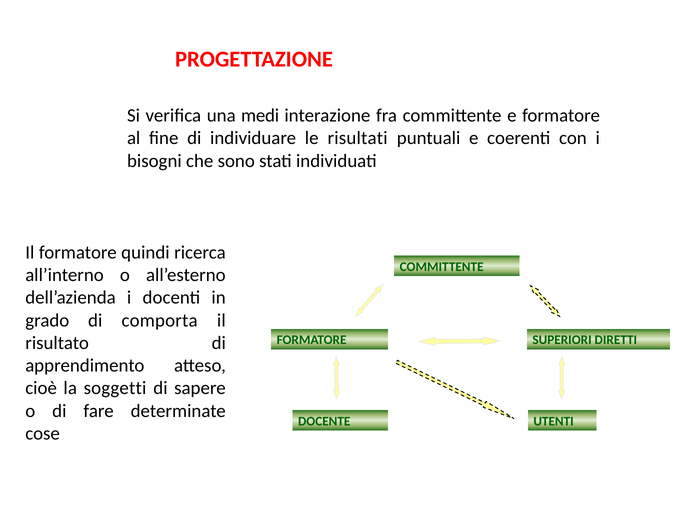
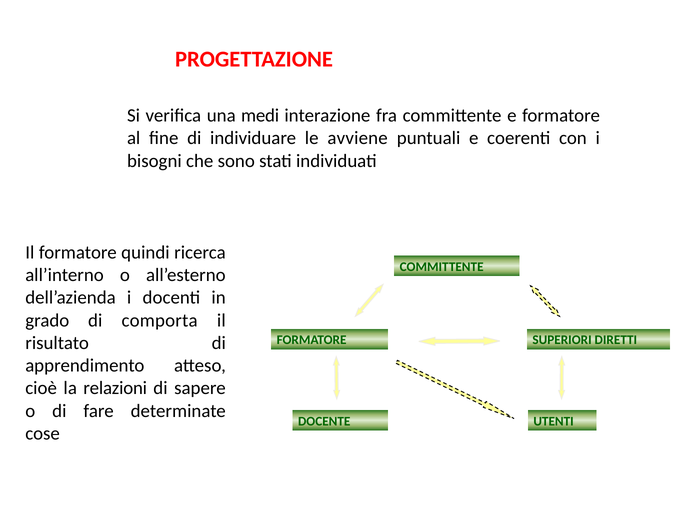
risultati: risultati -> avviene
soggetti: soggetti -> relazioni
